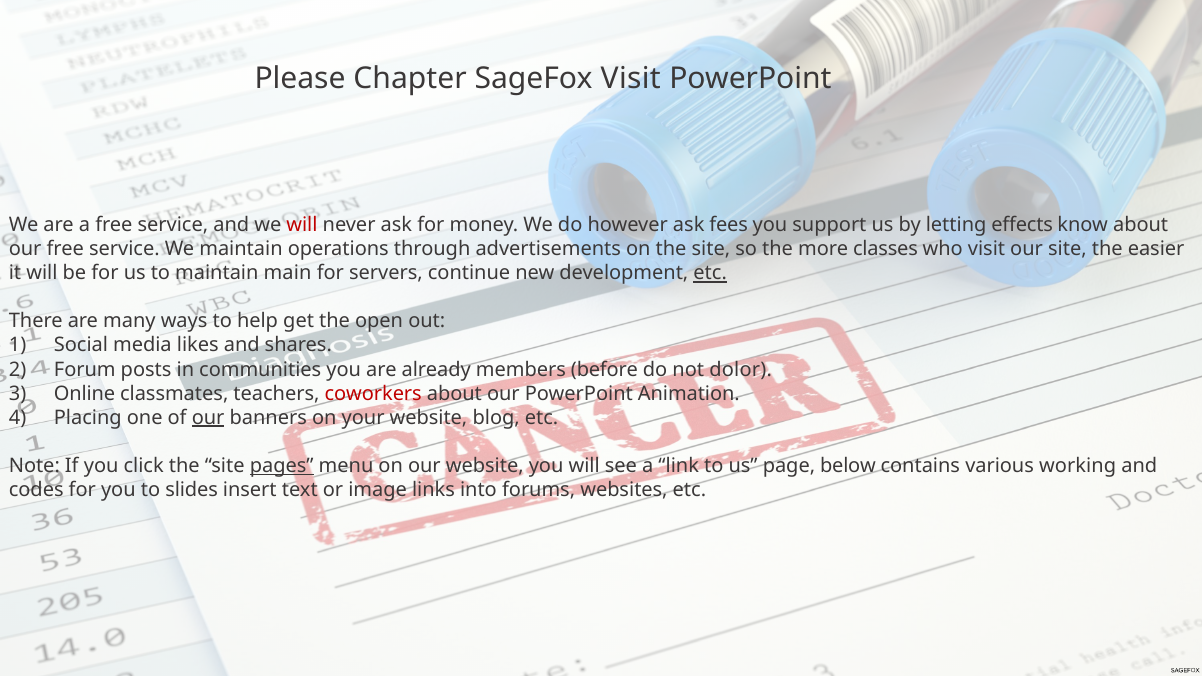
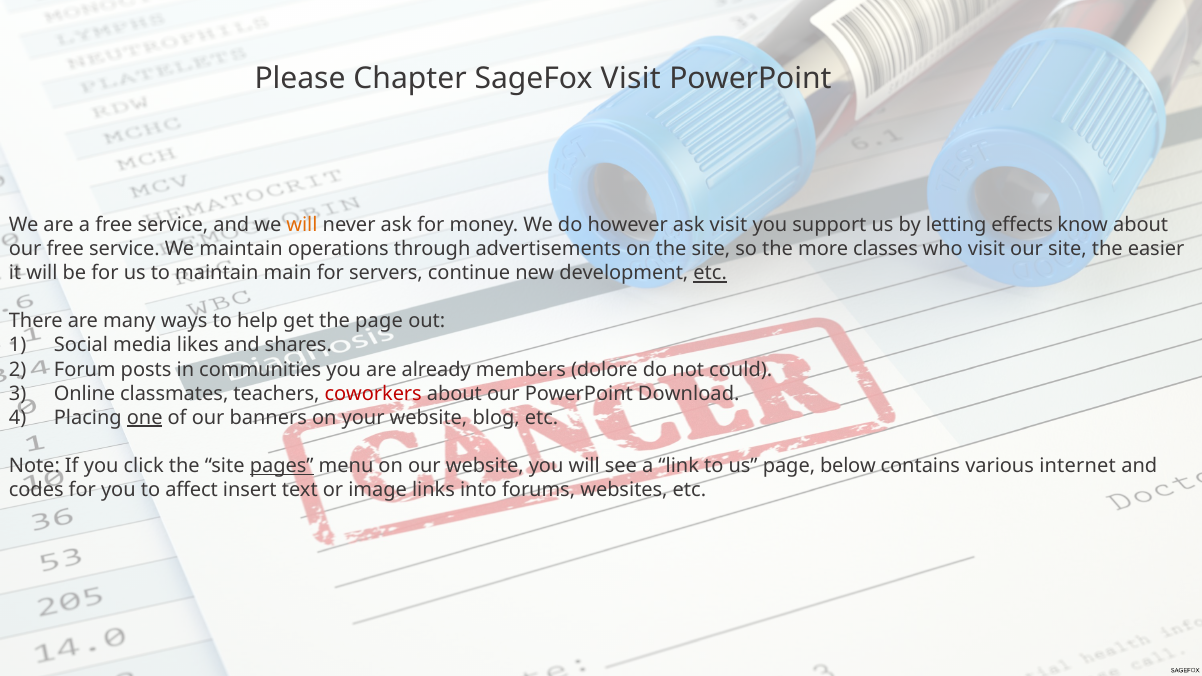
will at (302, 225) colour: red -> orange
ask fees: fees -> visit
the open: open -> page
before: before -> dolore
dolor: dolor -> could
Animation: Animation -> Download
one underline: none -> present
our at (208, 418) underline: present -> none
working: working -> internet
slides: slides -> affect
